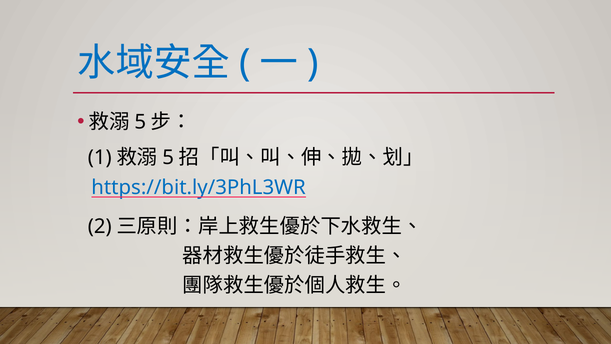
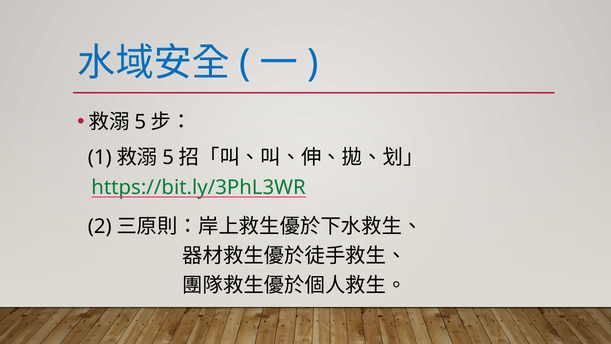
https://bit.ly/3PhL3WR colour: blue -> green
